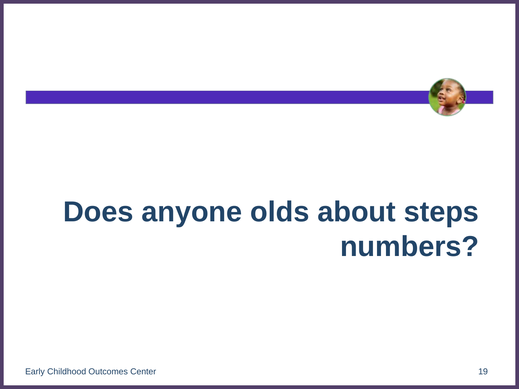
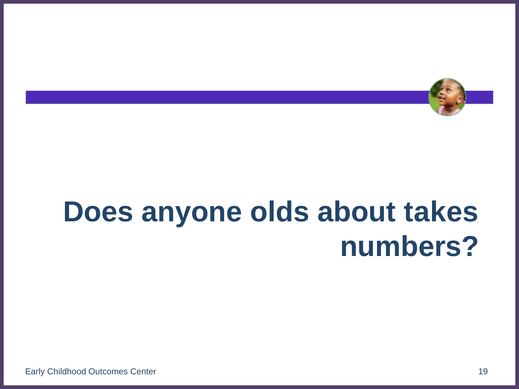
steps: steps -> takes
